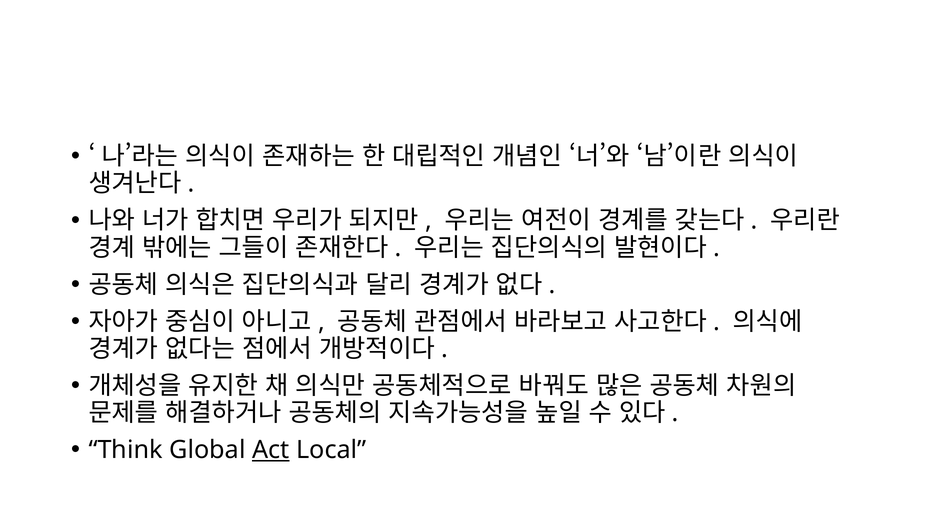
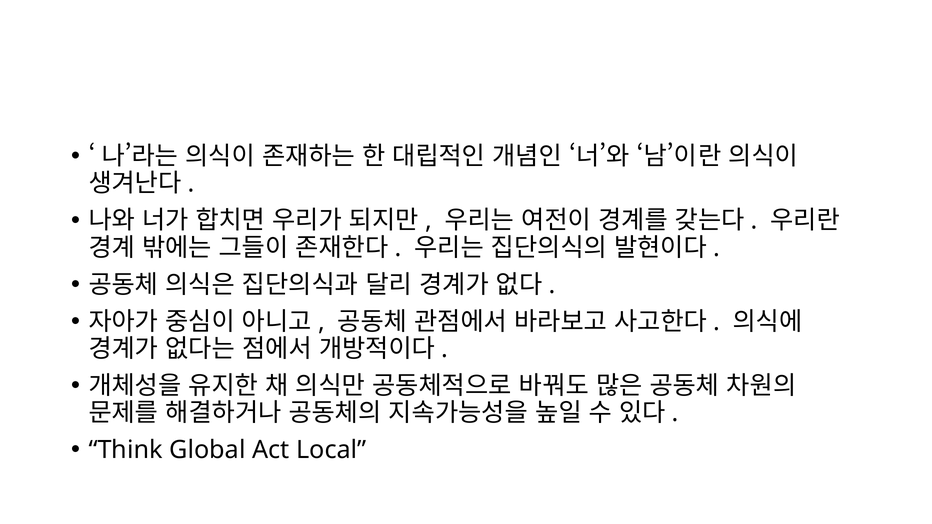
Act underline: present -> none
